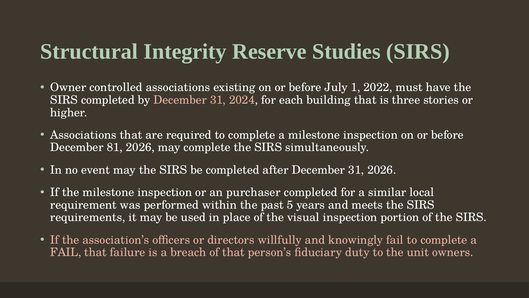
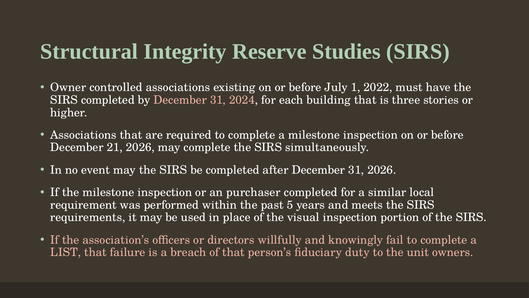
81: 81 -> 21
FAIL at (66, 252): FAIL -> LIST
